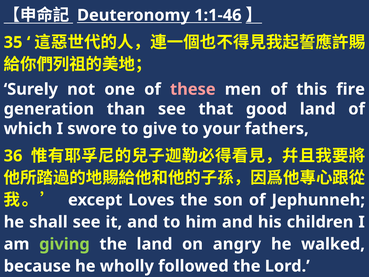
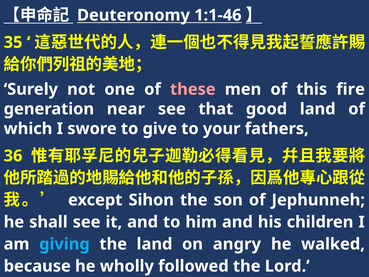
than: than -> near
Loves: Loves -> Sihon
giving colour: light green -> light blue
